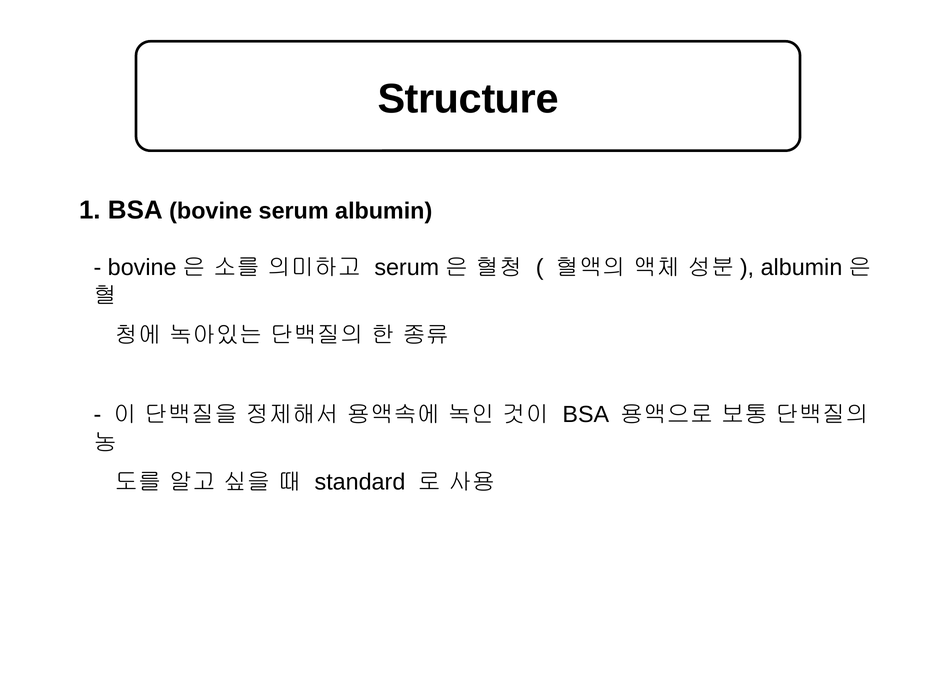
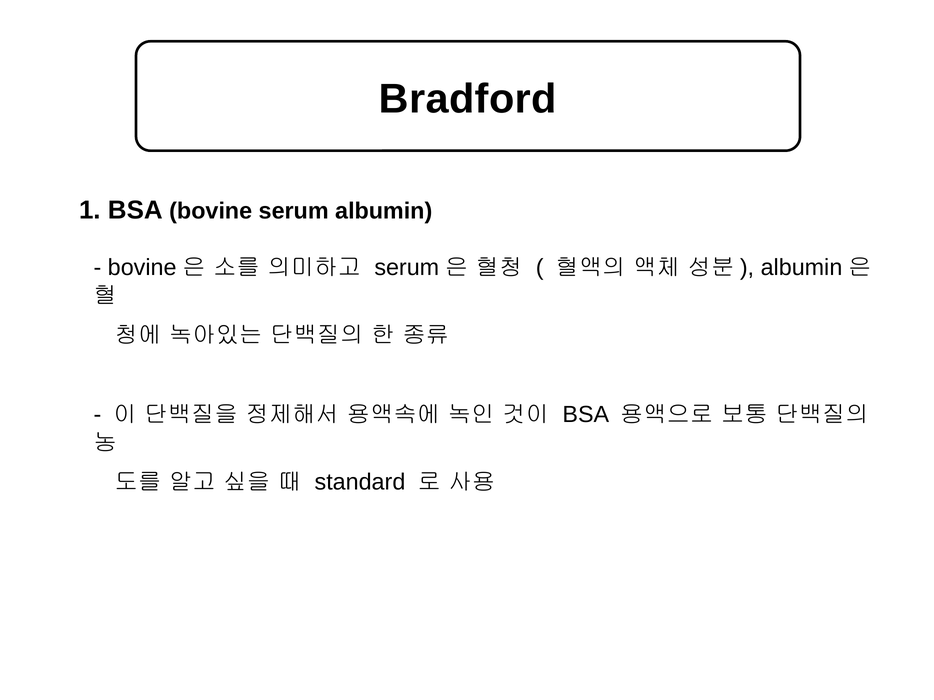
Structure: Structure -> Bradford
